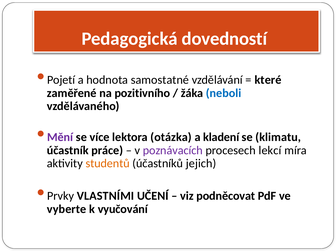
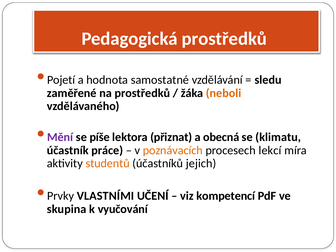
Pedagogická dovedností: dovedností -> prostředků
které: které -> sledu
na pozitivního: pozitivního -> prostředků
neboli colour: blue -> orange
více: více -> píše
otázka: otázka -> přiznat
kladení: kladení -> obecná
poznávacích colour: purple -> orange
podněcovat: podněcovat -> kompetencí
vyberte: vyberte -> skupina
